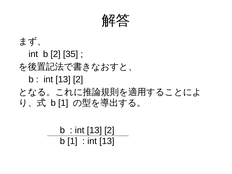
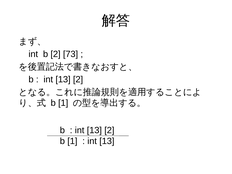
35: 35 -> 73
